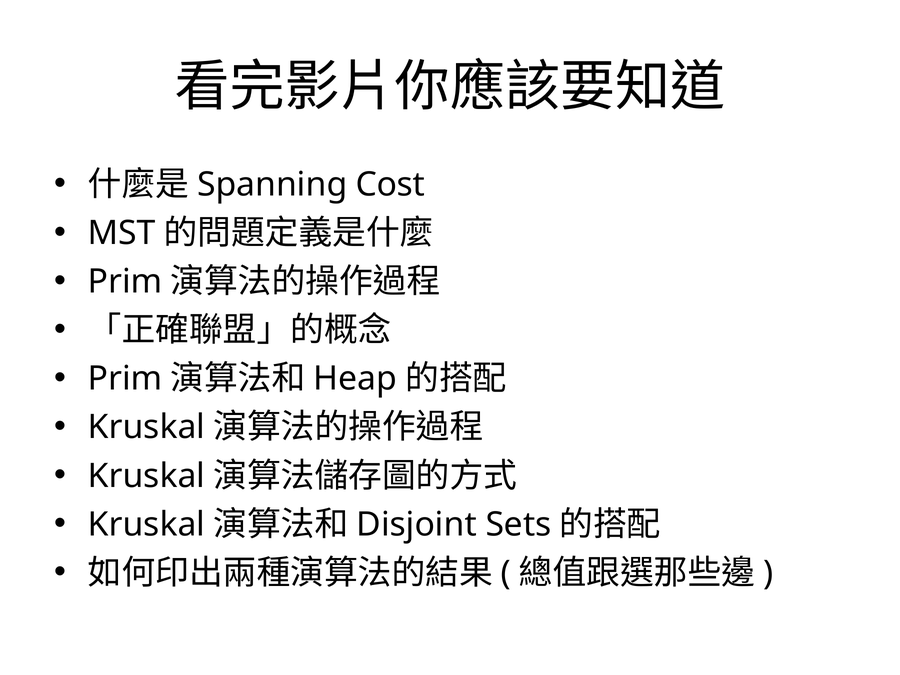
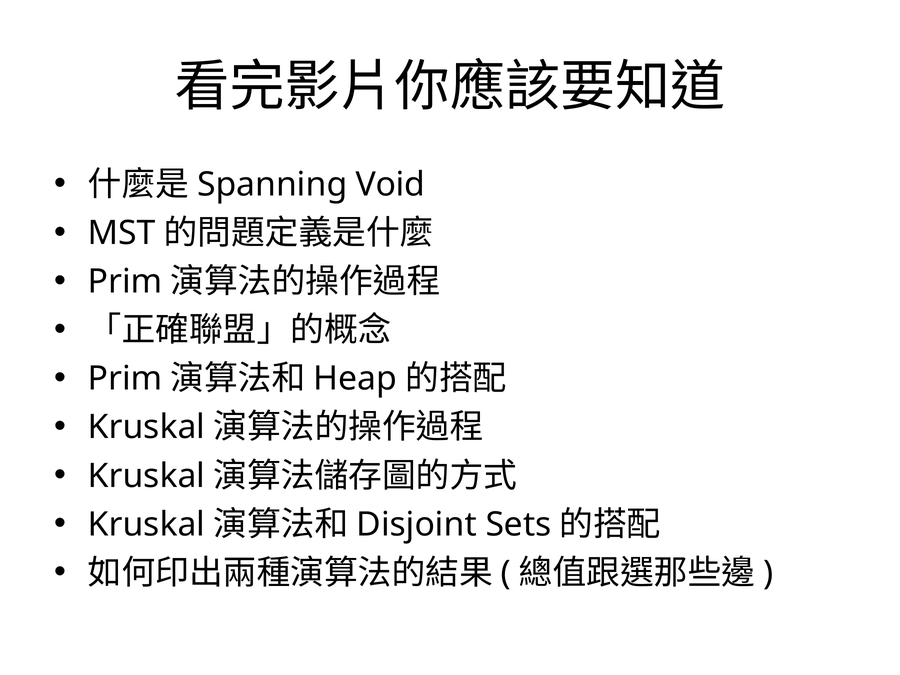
Cost: Cost -> Void
